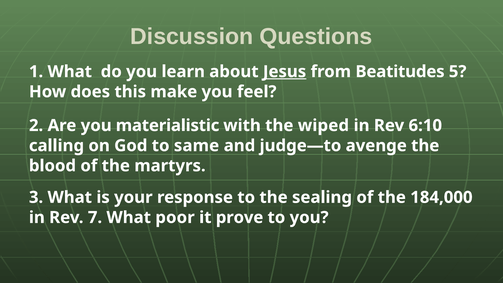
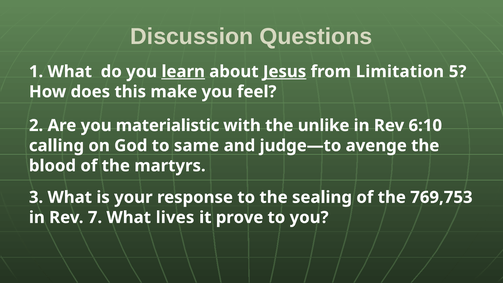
learn underline: none -> present
Beatitudes: Beatitudes -> Limitation
wiped: wiped -> unlike
184,000: 184,000 -> 769,753
poor: poor -> lives
